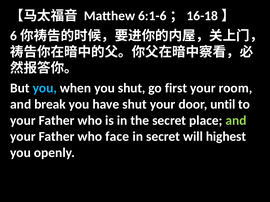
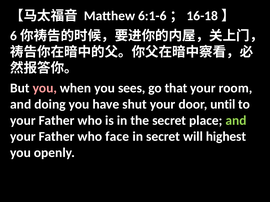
you at (45, 88) colour: light blue -> pink
you shut: shut -> sees
first: first -> that
break: break -> doing
